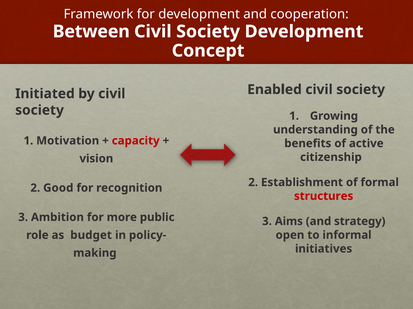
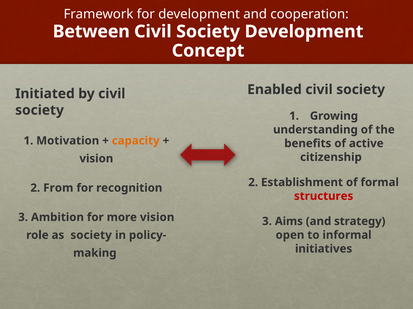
capacity colour: red -> orange
Good: Good -> From
more public: public -> vision
as budget: budget -> society
